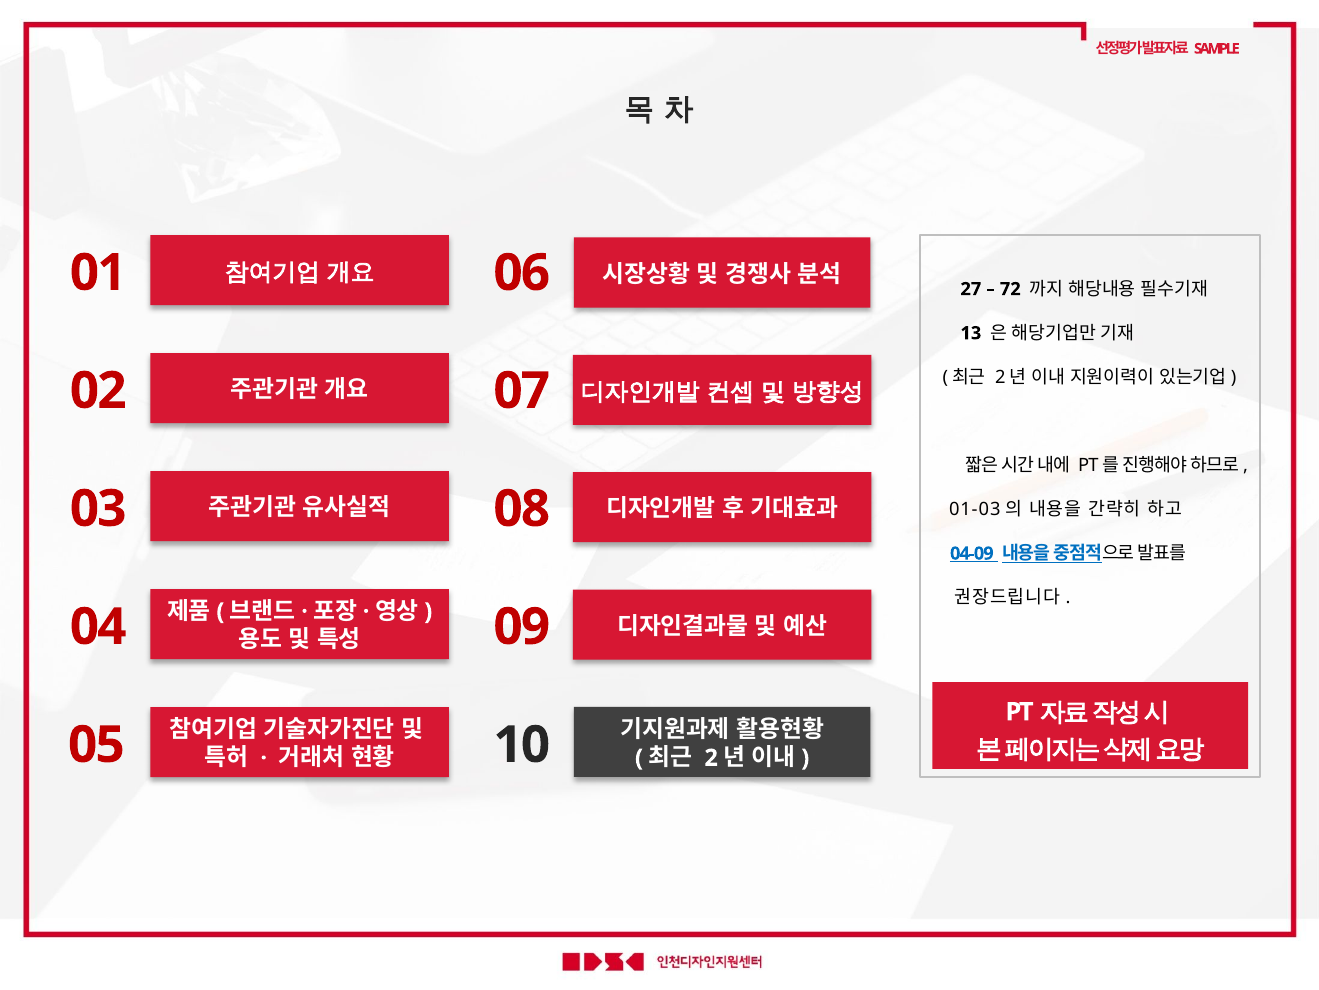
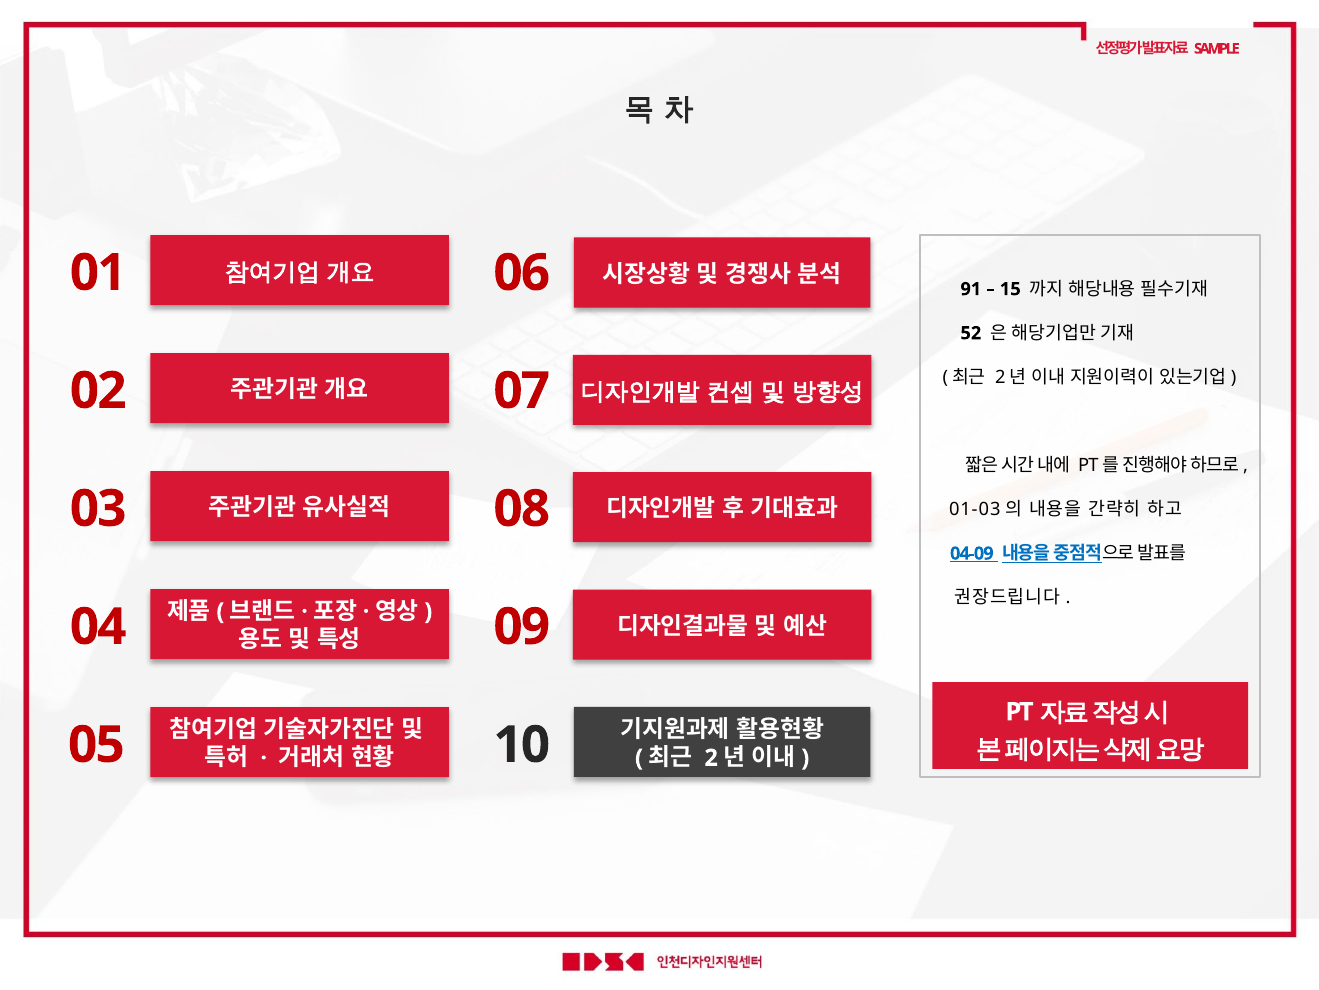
27: 27 -> 91
72: 72 -> 15
13: 13 -> 52
